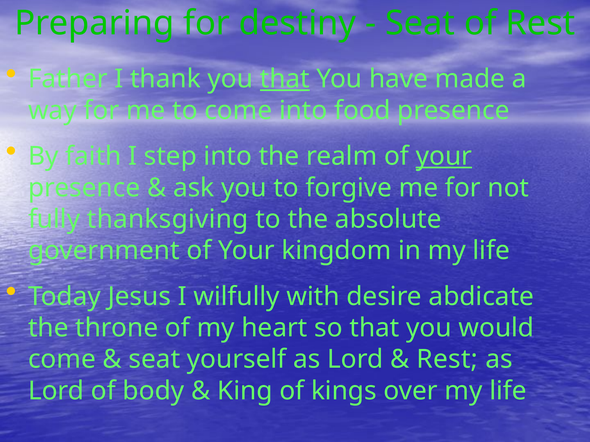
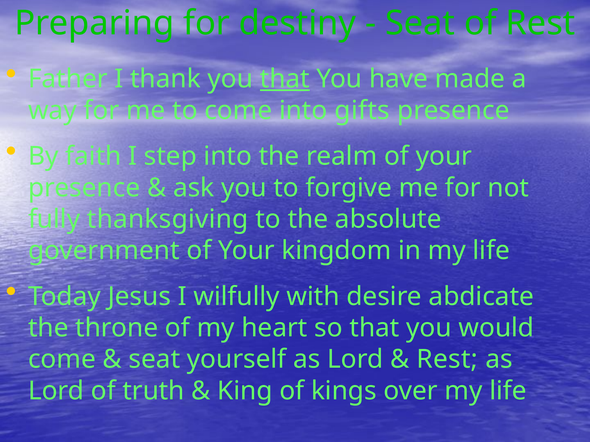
food: food -> gifts
your at (444, 156) underline: present -> none
body: body -> truth
